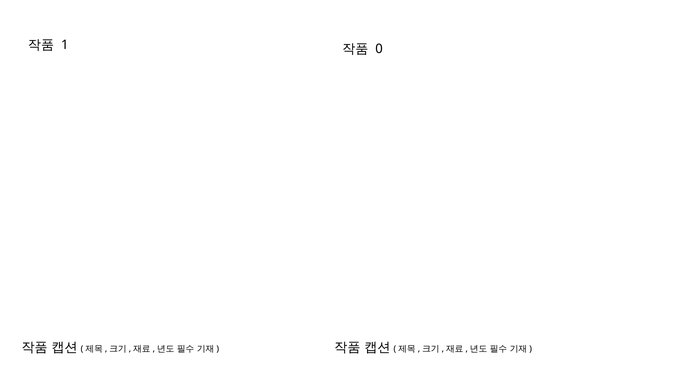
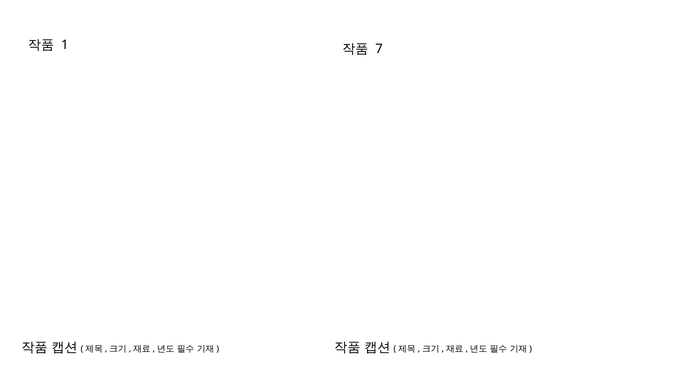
0: 0 -> 7
